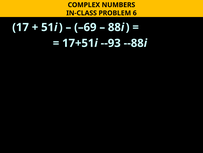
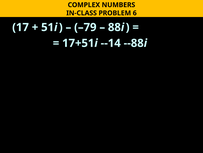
–69: –69 -> –79
--93: --93 -> --14
